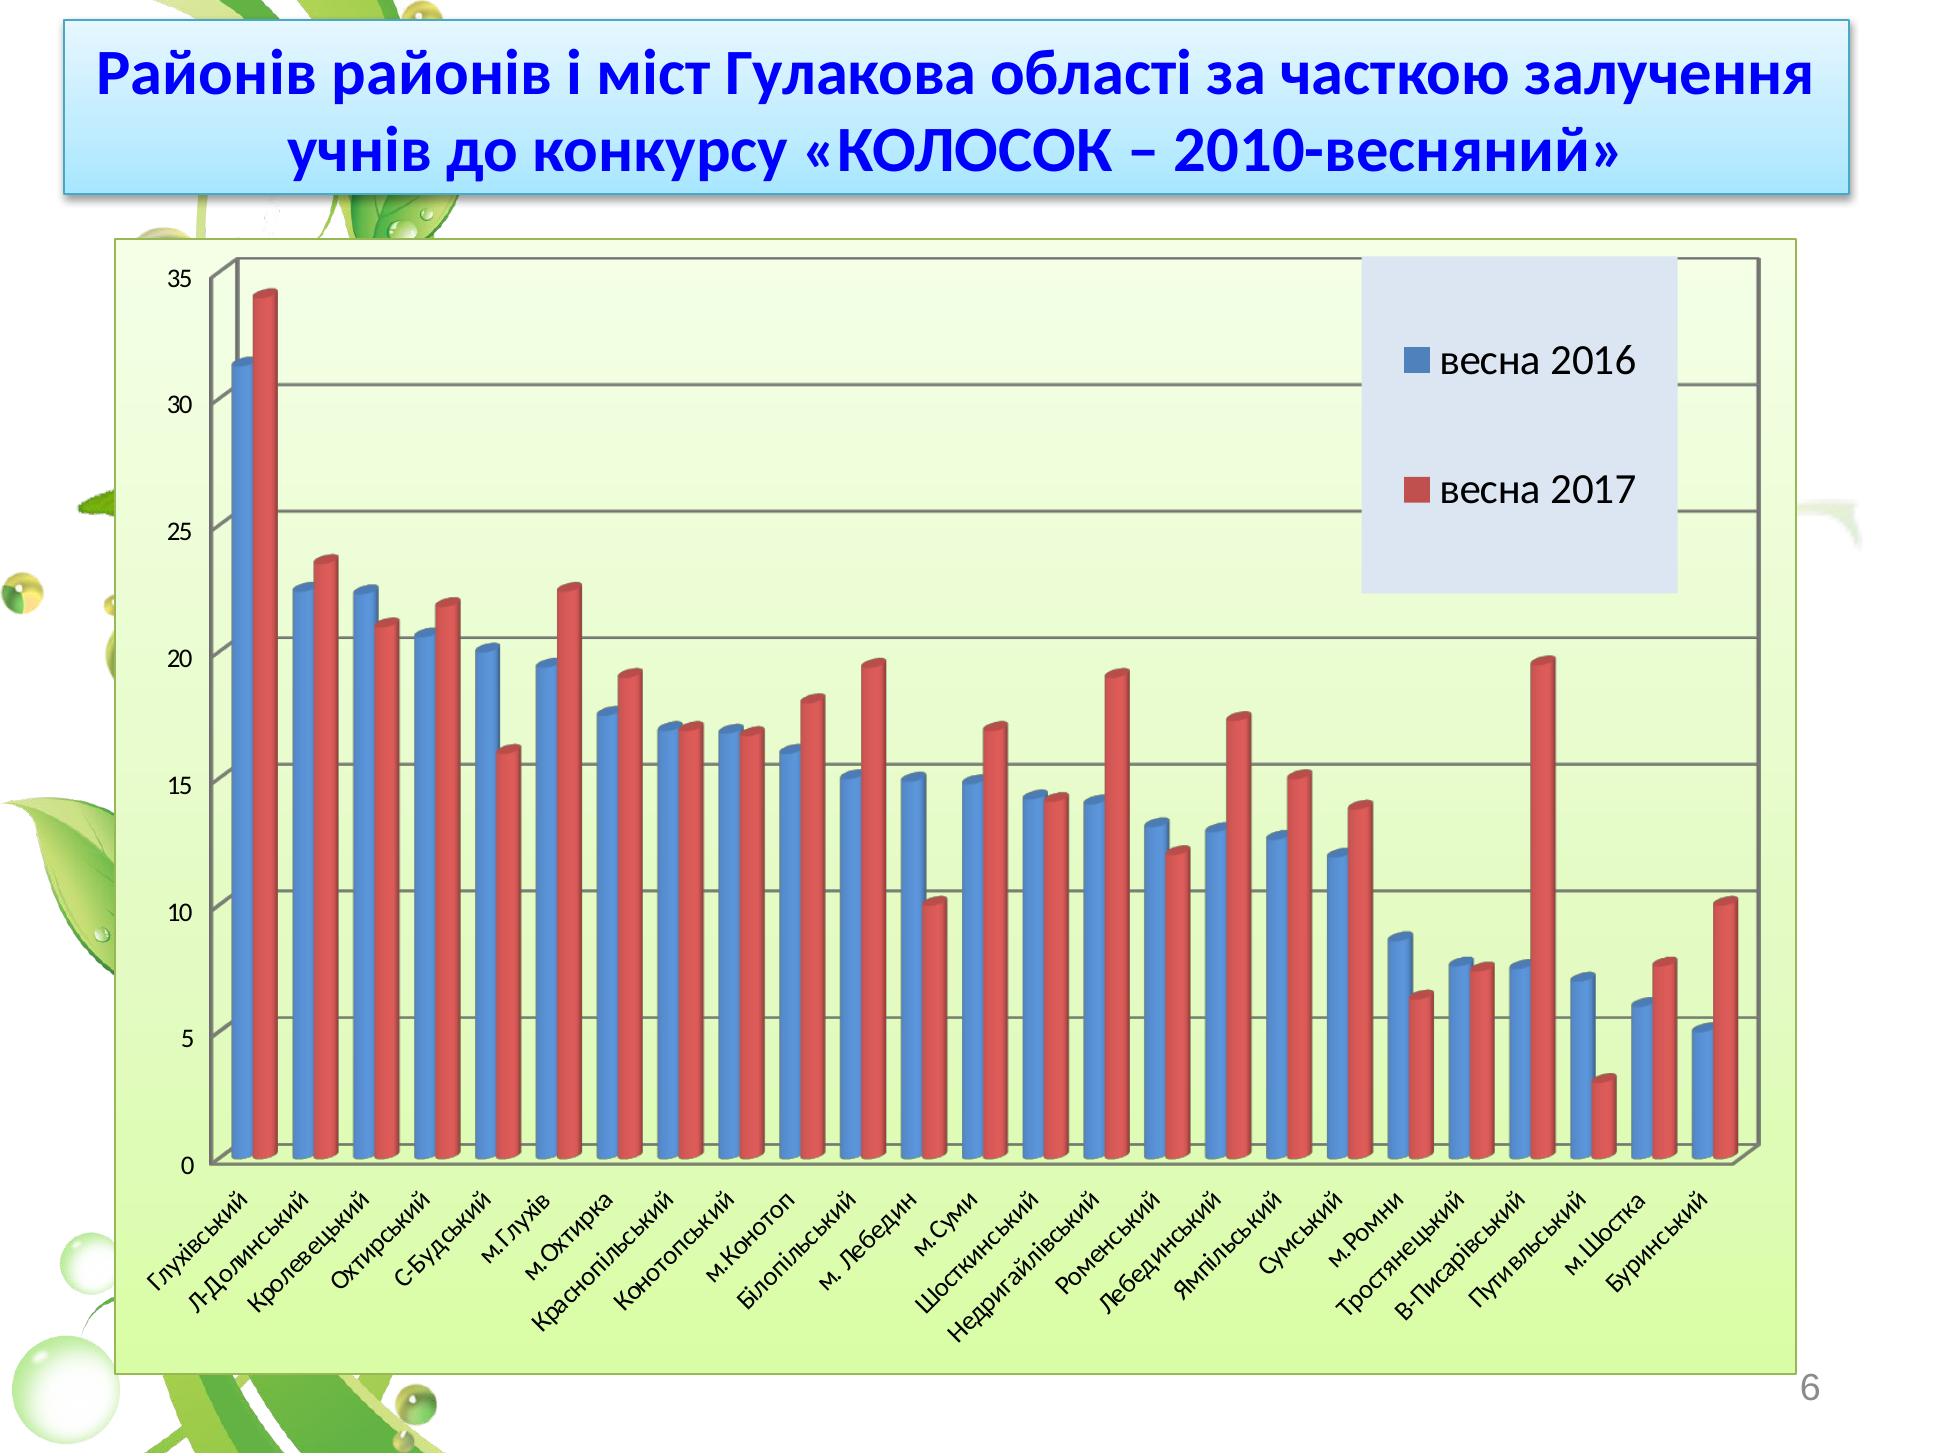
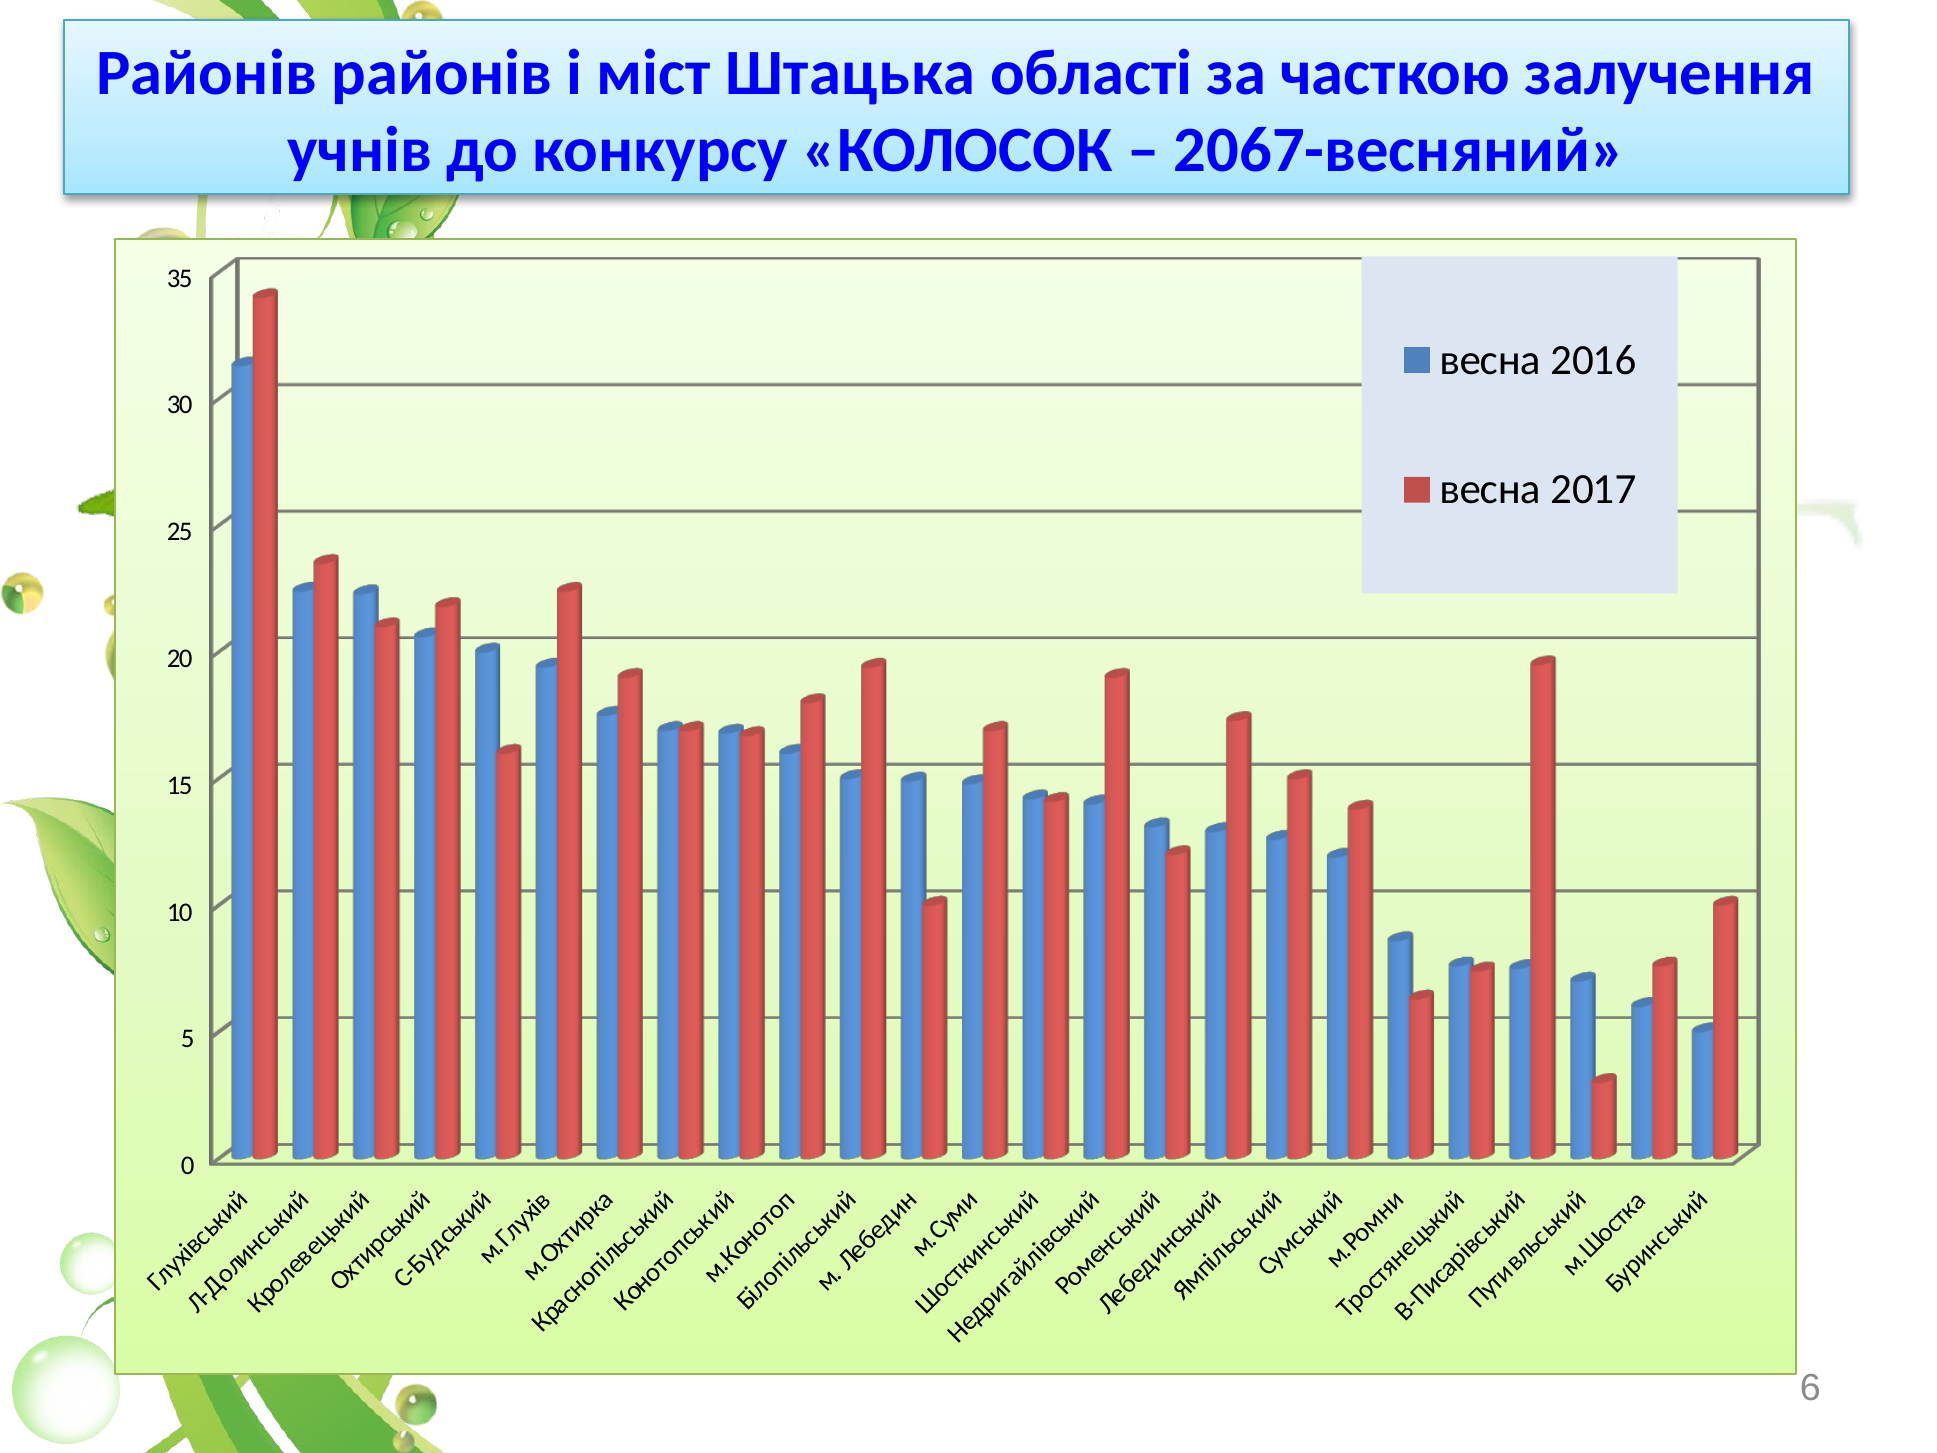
Гулакова: Гулакова -> Штацька
2010-весняний: 2010-весняний -> 2067-весняний
